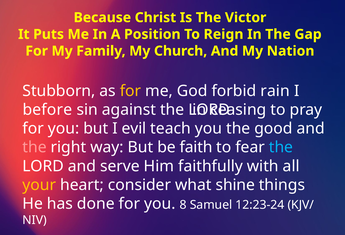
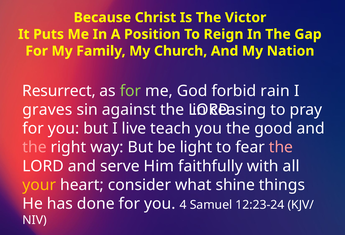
Stubborn: Stubborn -> Resurrect
for at (130, 91) colour: yellow -> light green
before: before -> graves
evil: evil -> live
faith: faith -> light
the at (281, 147) colour: light blue -> pink
8: 8 -> 4
